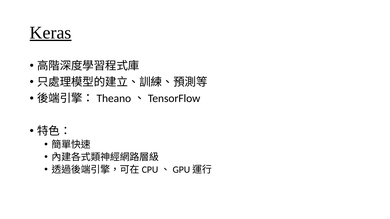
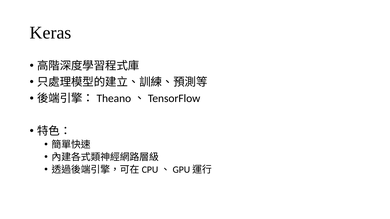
Keras underline: present -> none
